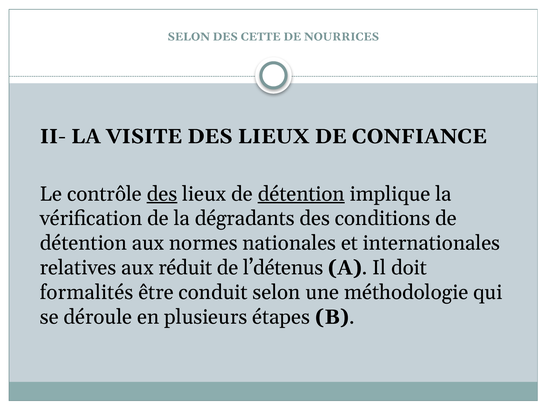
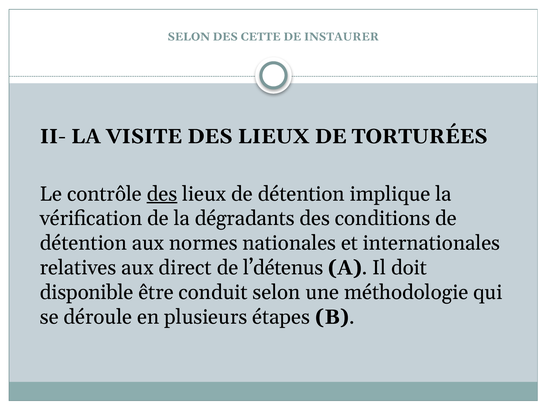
NOURRICES: NOURRICES -> INSTAURER
CONFIANCE: CONFIANCE -> TORTURÉES
détention at (301, 194) underline: present -> none
réduit: réduit -> direct
formalités: formalités -> disponible
